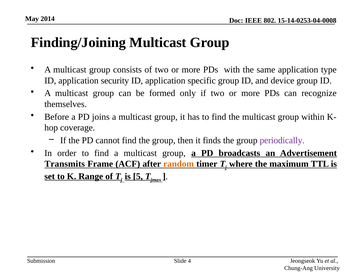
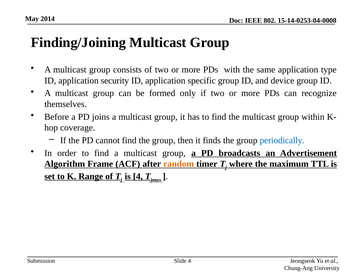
periodically colour: purple -> blue
Transmits: Transmits -> Algorithm
is 5: 5 -> 4
